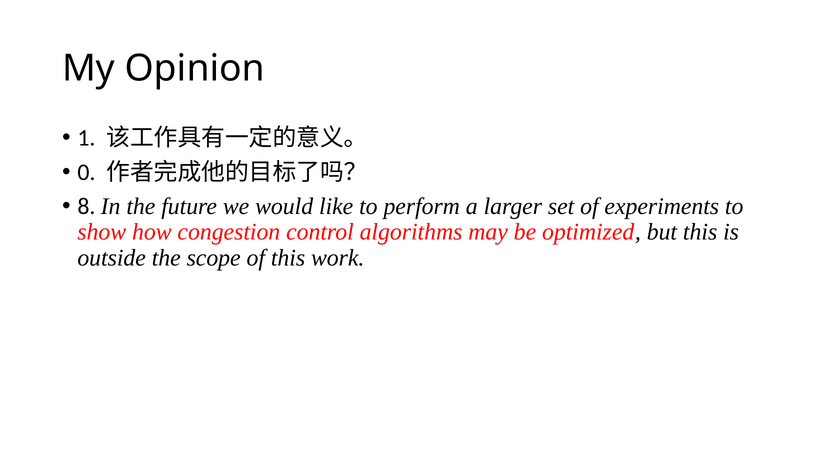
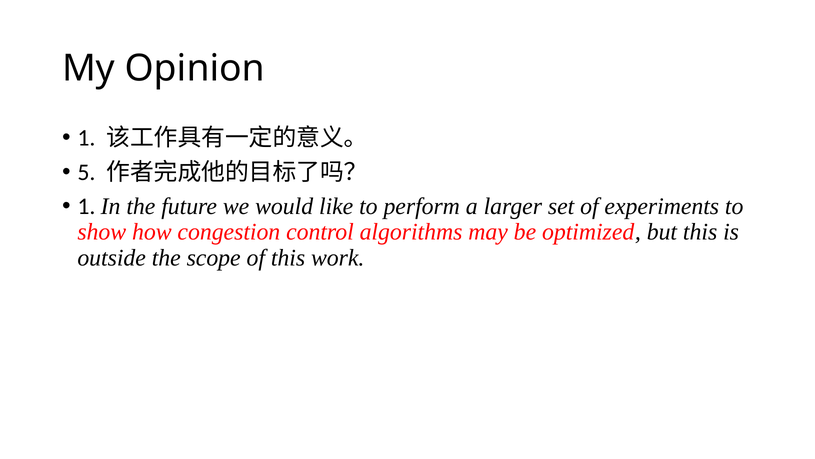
0: 0 -> 5
8 at (86, 206): 8 -> 1
